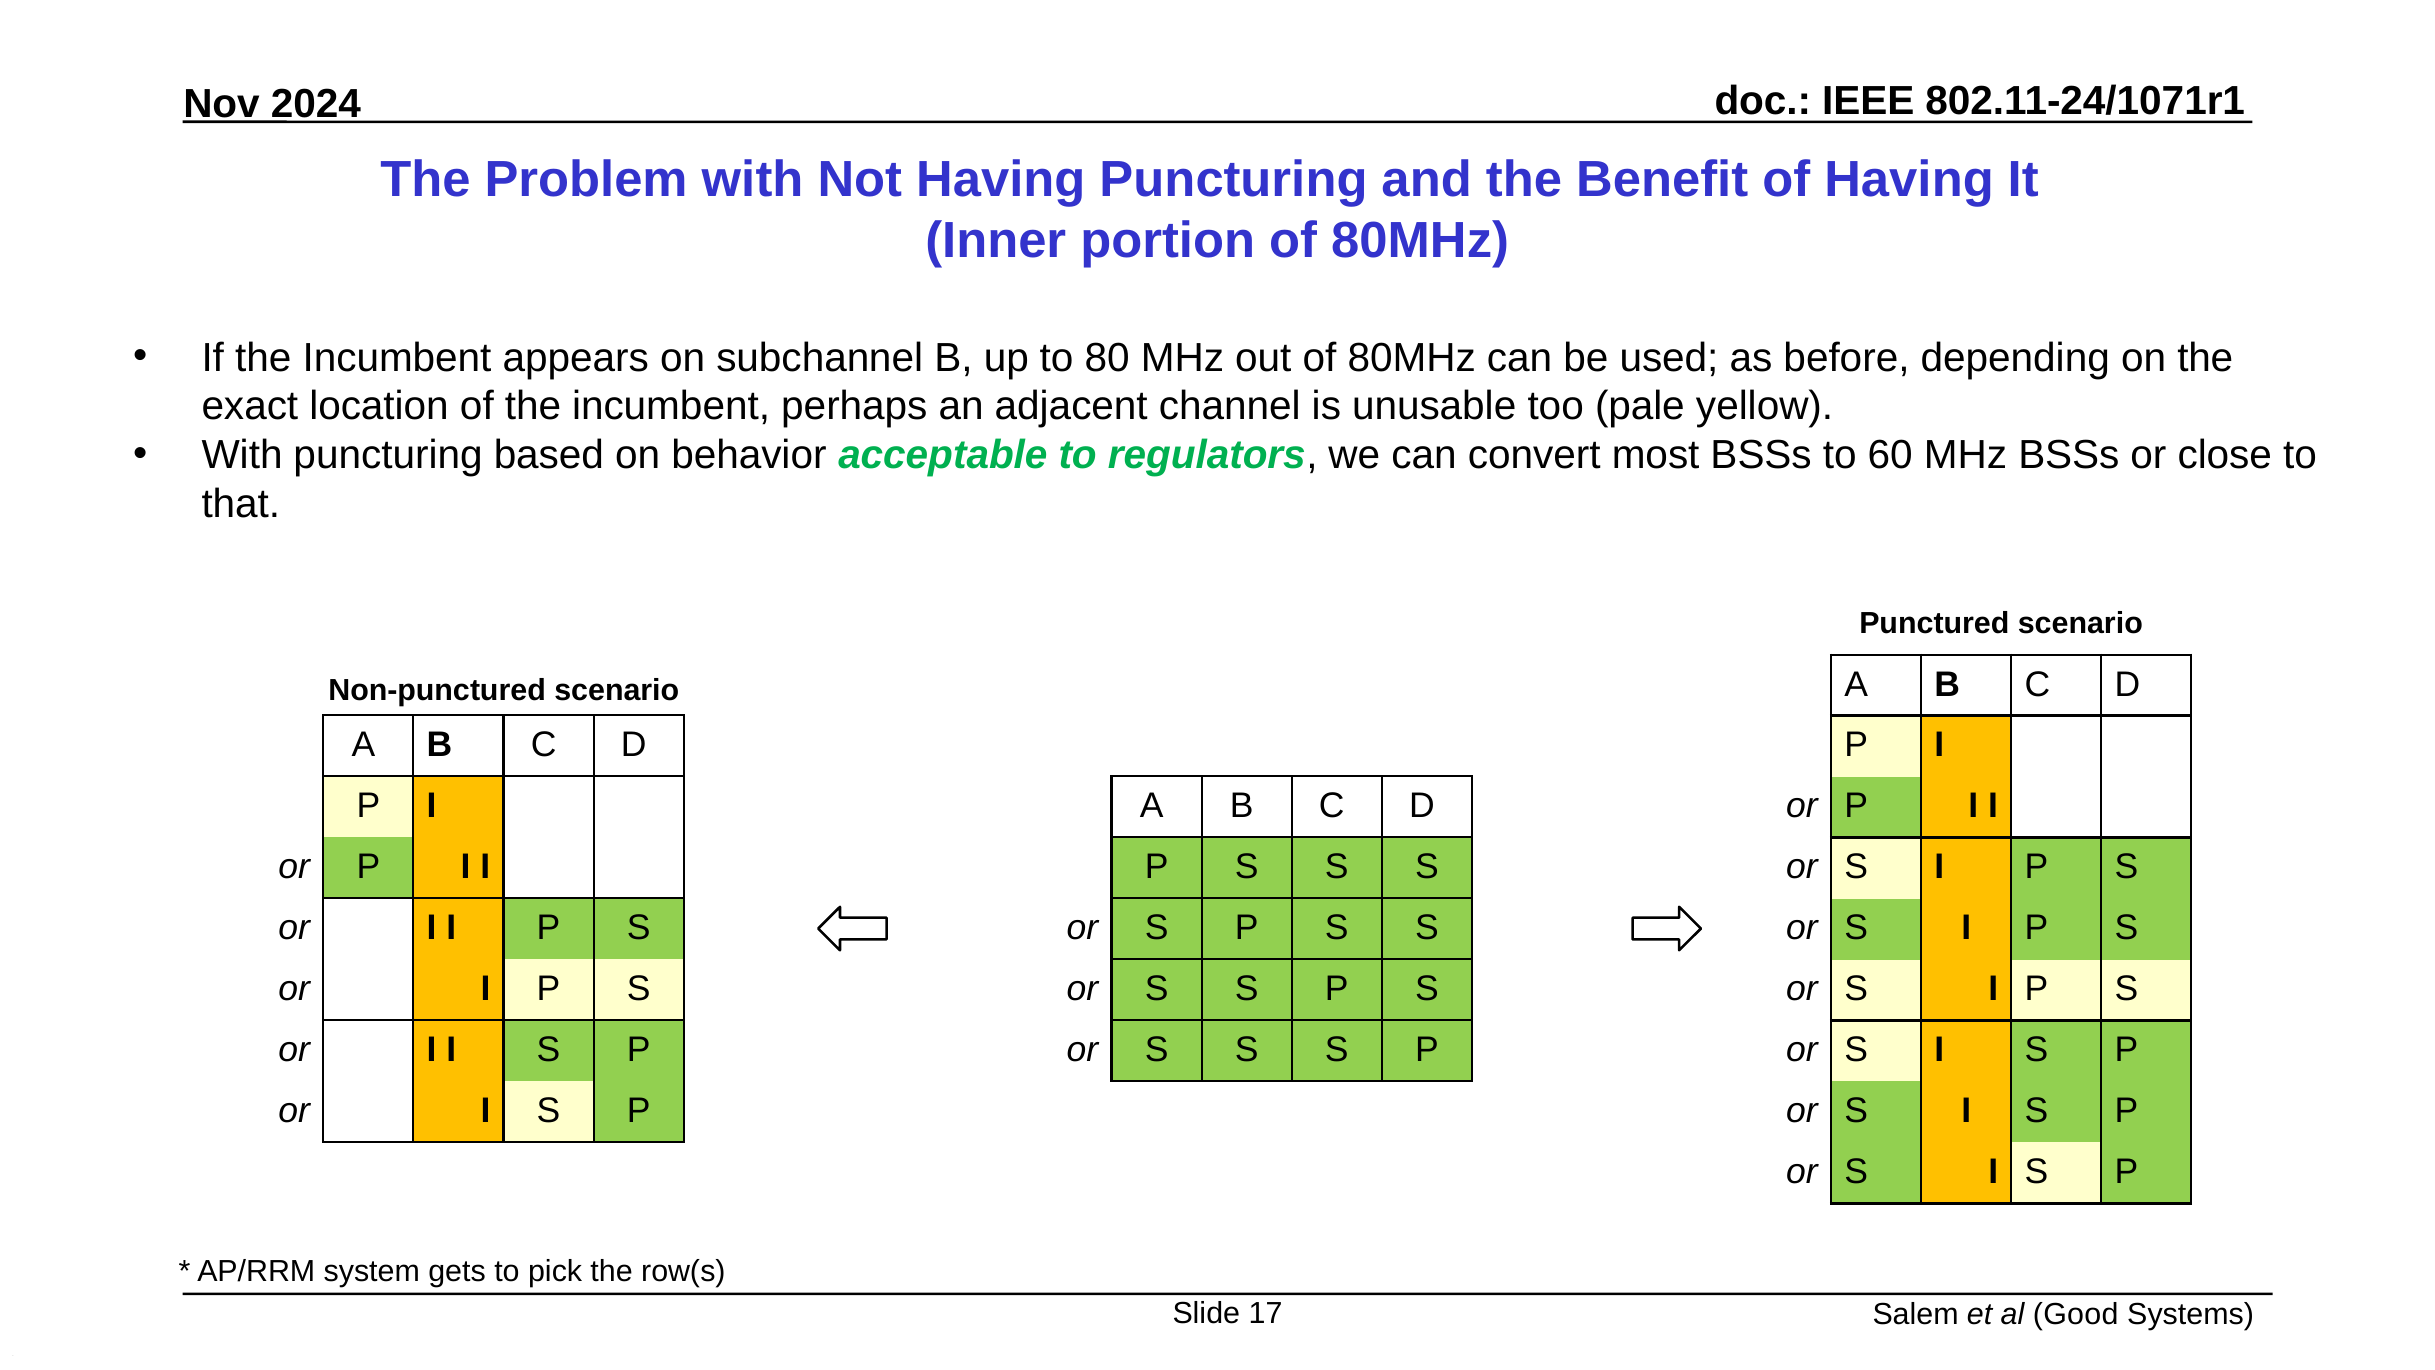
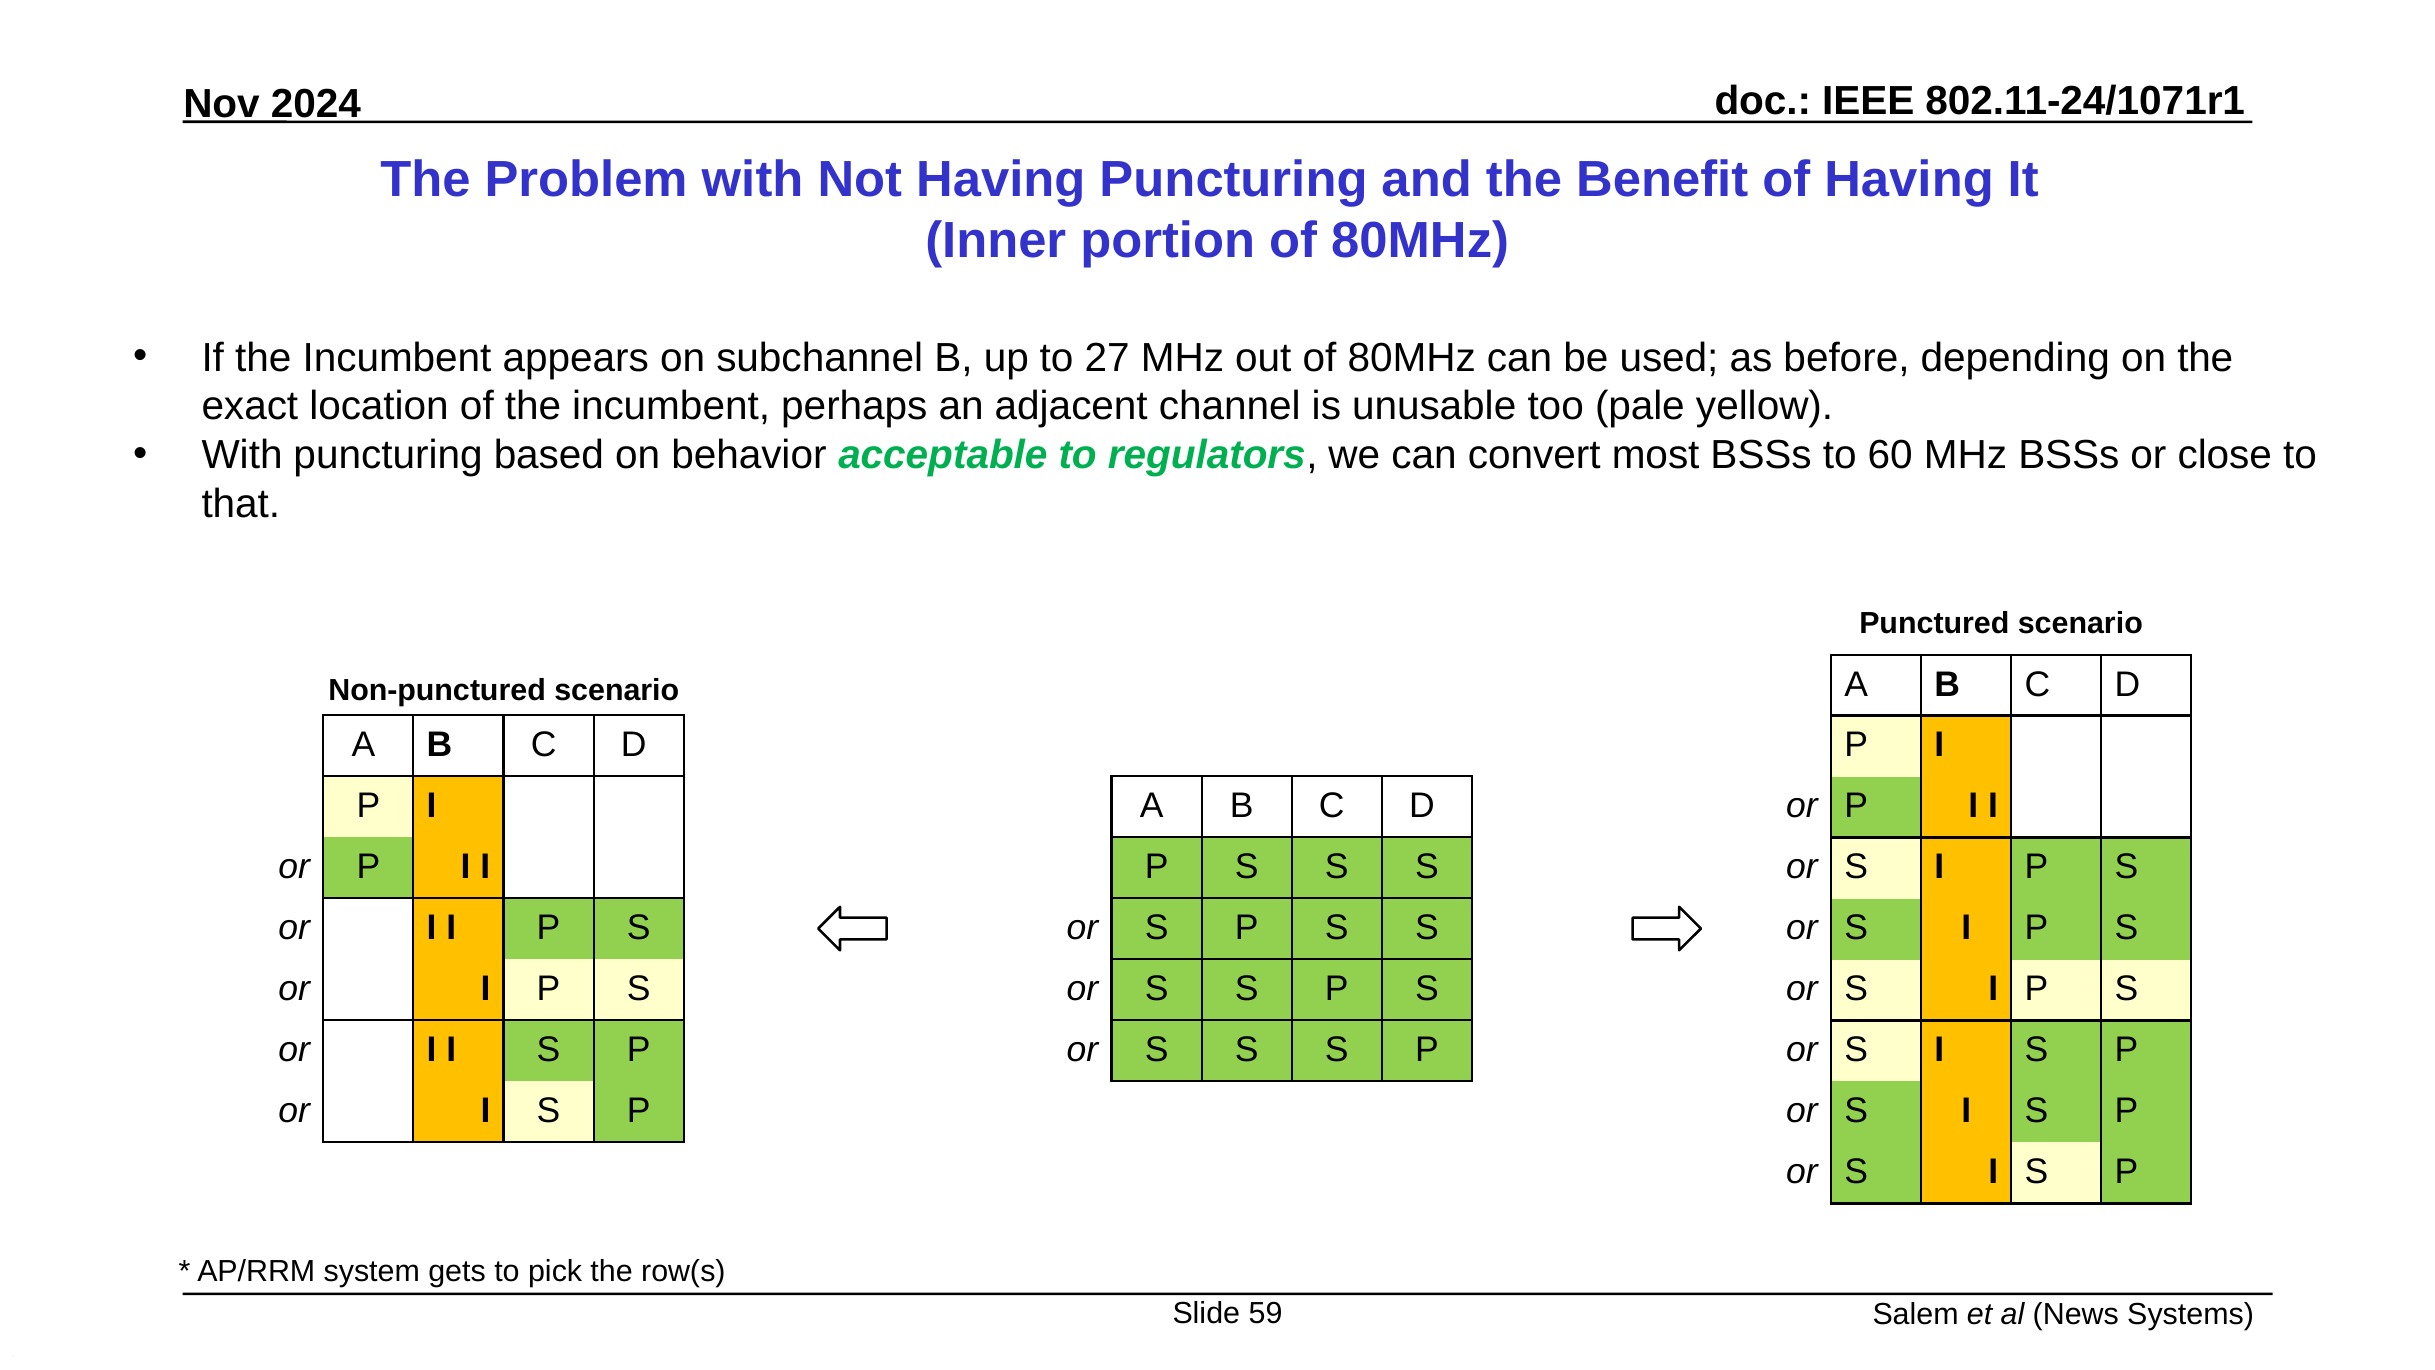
80: 80 -> 27
17: 17 -> 59
Good: Good -> News
